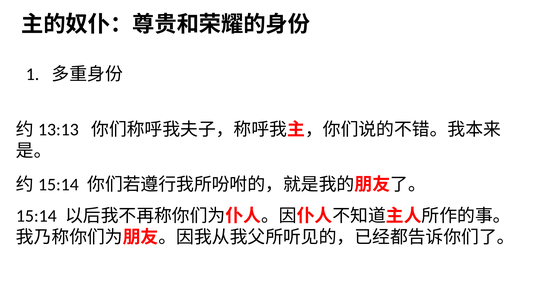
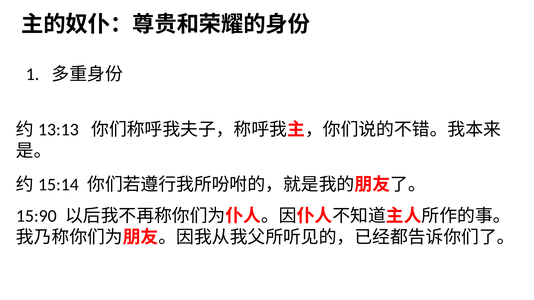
15:14: 15:14 -> 15:90
